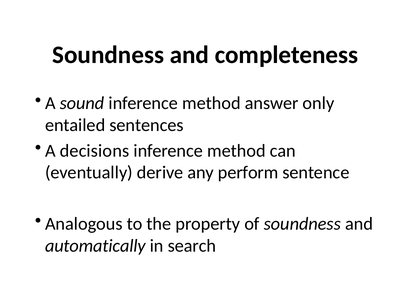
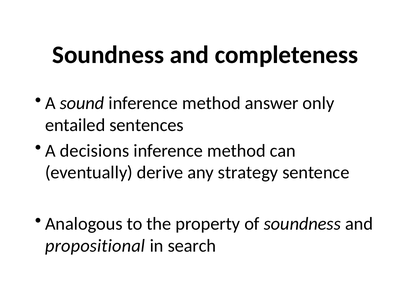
perform: perform -> strategy
automatically: automatically -> propositional
